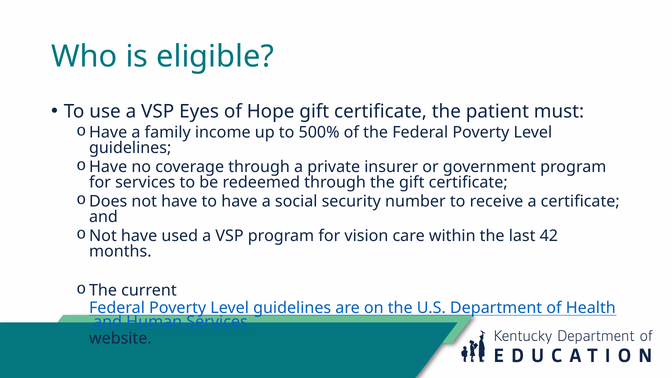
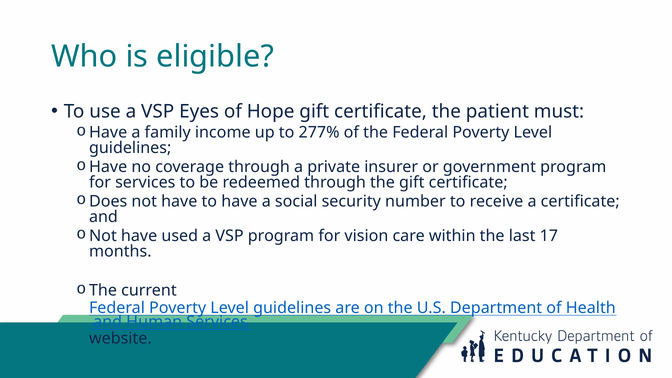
500%: 500% -> 277%
42: 42 -> 17
